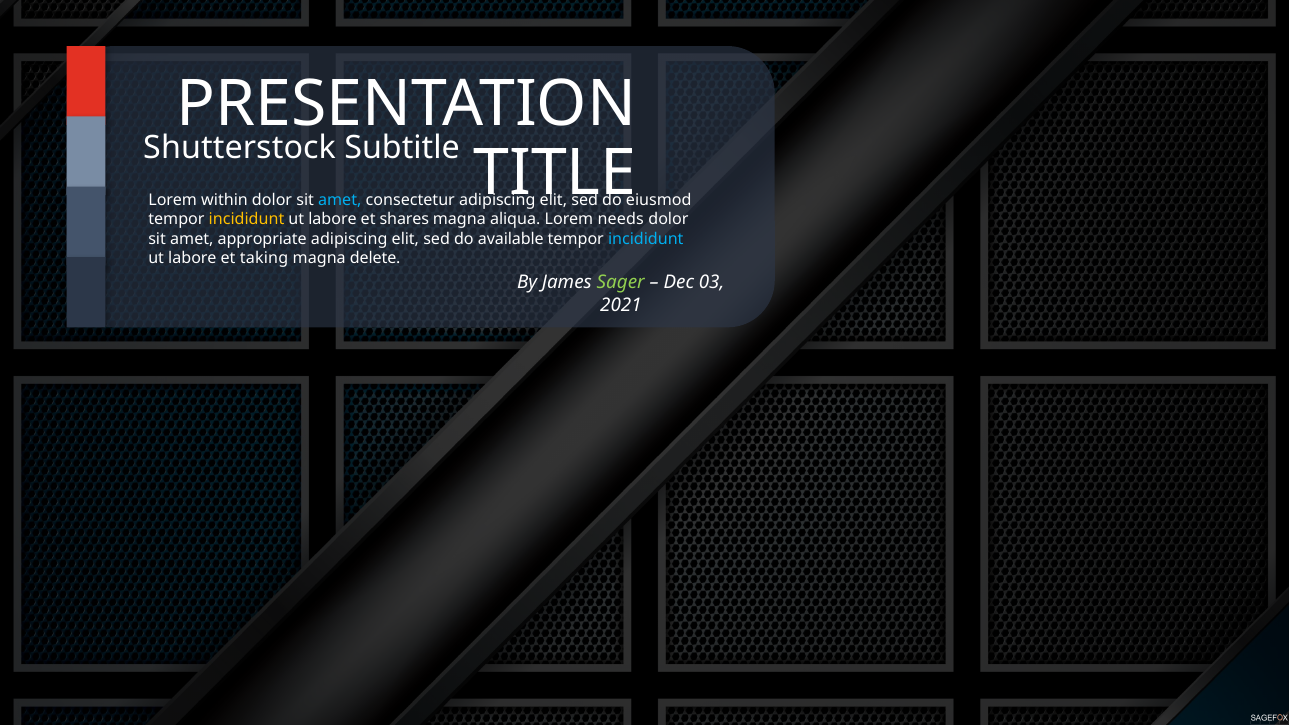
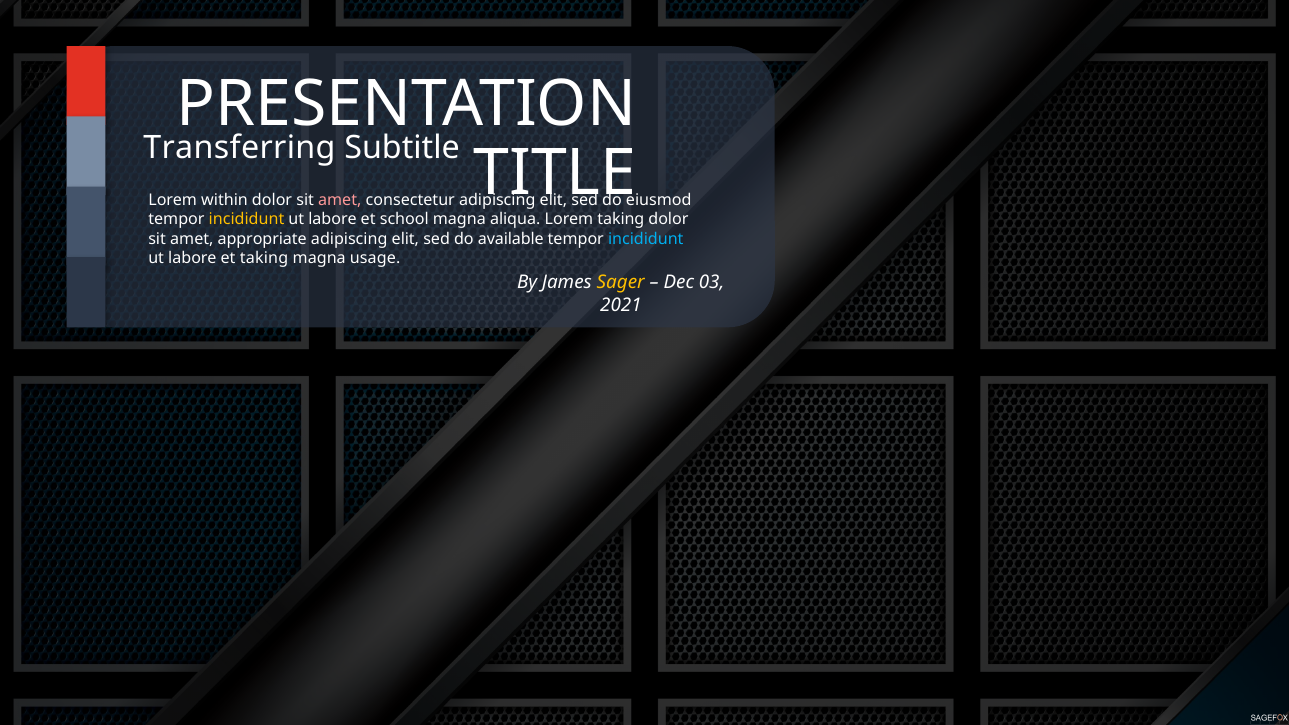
Shutterstock: Shutterstock -> Transferring
amet at (340, 200) colour: light blue -> pink
shares: shares -> school
Lorem needs: needs -> taking
delete: delete -> usage
Sager colour: light green -> yellow
